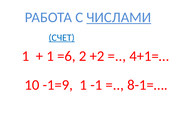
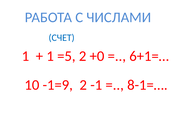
ЧИСЛАМИ underline: present -> none
СЧЕТ underline: present -> none
=6: =6 -> =5
+2: +2 -> +0
4+1=…: 4+1=… -> 6+1=…
-1=9 1: 1 -> 2
